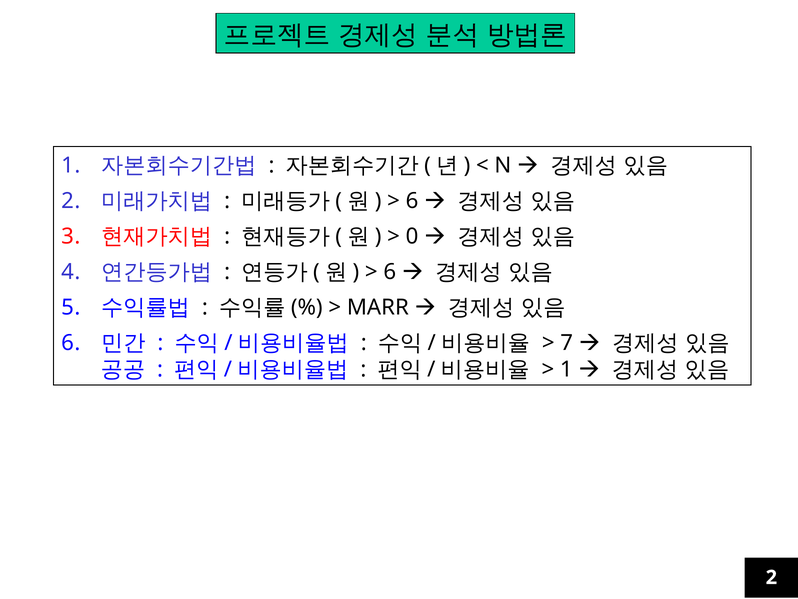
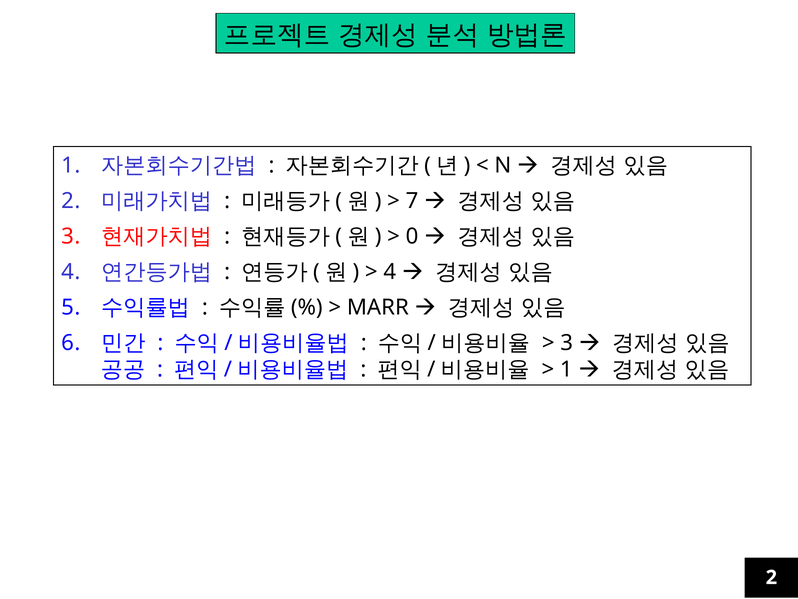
6 at (412, 201): 6 -> 7
6 at (390, 272): 6 -> 4
7 at (567, 342): 7 -> 3
